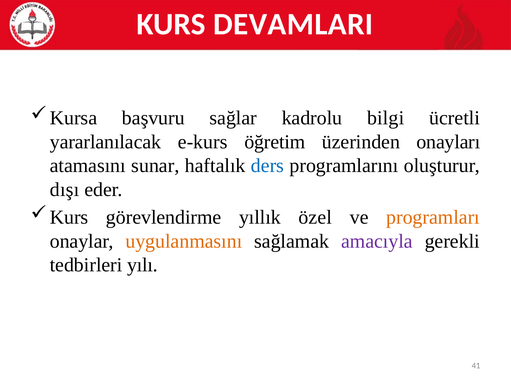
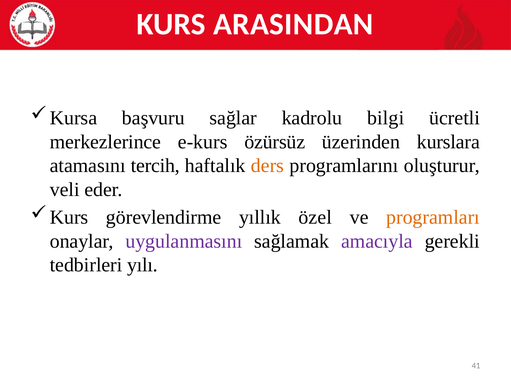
DEVAMLARI: DEVAMLARI -> ARASINDAN
yararlanılacak: yararlanılacak -> merkezlerince
öğretim: öğretim -> özürsüz
onayları: onayları -> kurslara
sunar: sunar -> tercih
ders colour: blue -> orange
dışı: dışı -> veli
uygulanmasını colour: orange -> purple
